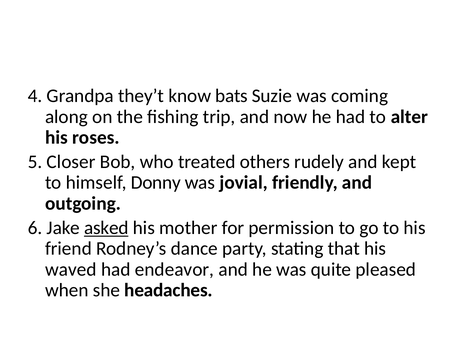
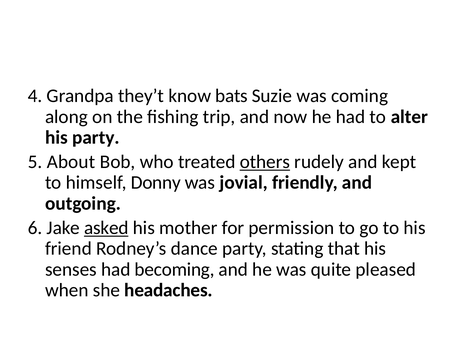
his roses: roses -> party
Closer: Closer -> About
others underline: none -> present
waved: waved -> senses
endeavor: endeavor -> becoming
